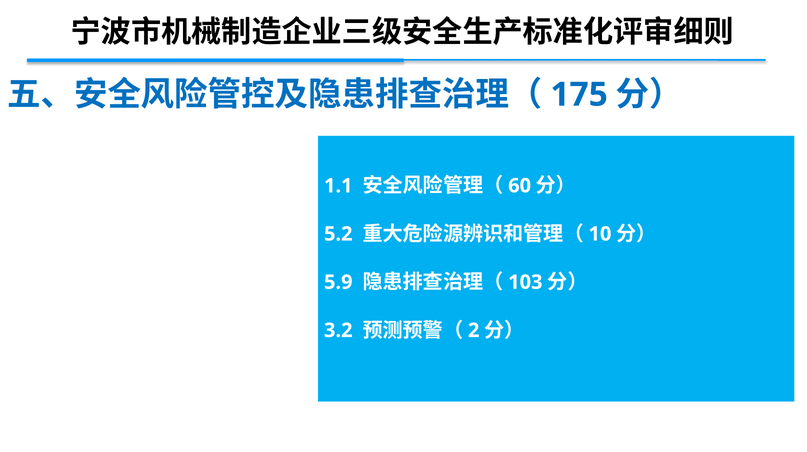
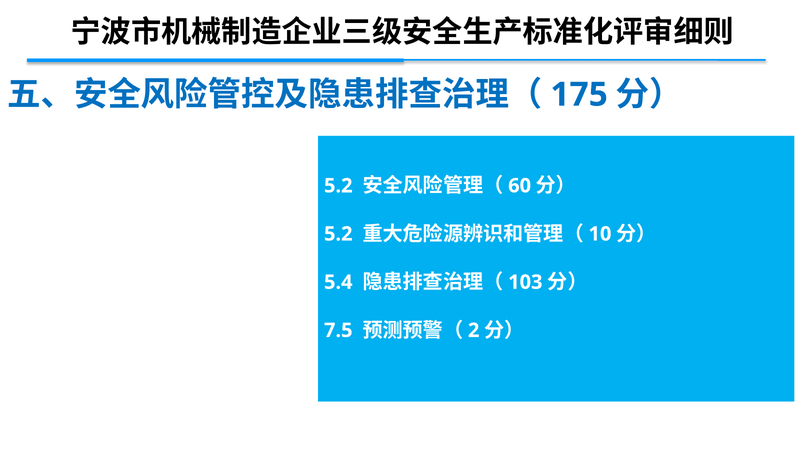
1.1 at (338, 186): 1.1 -> 5.2
5.9: 5.9 -> 5.4
3.2: 3.2 -> 7.5
